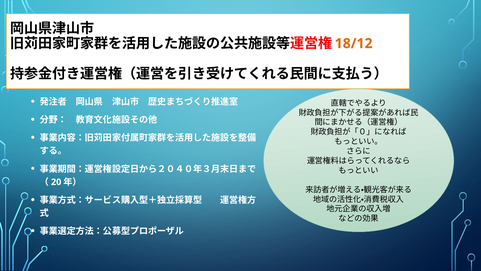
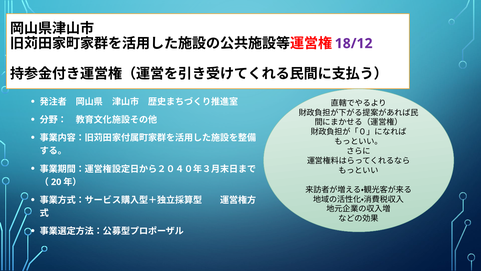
18/12 colour: orange -> purple
